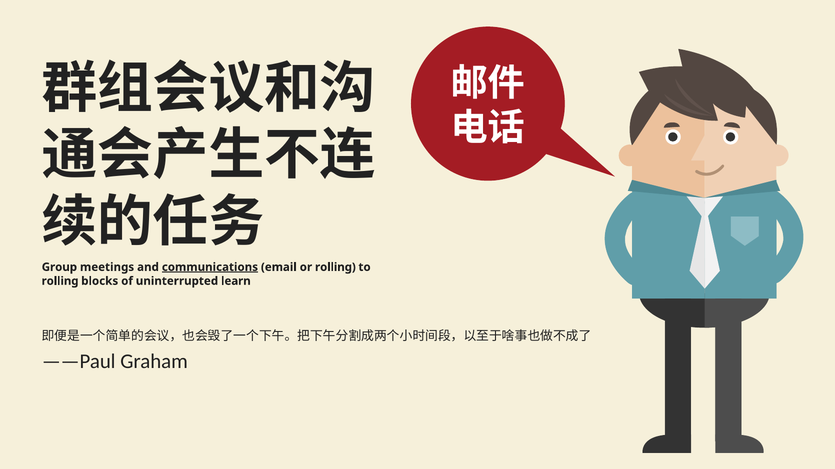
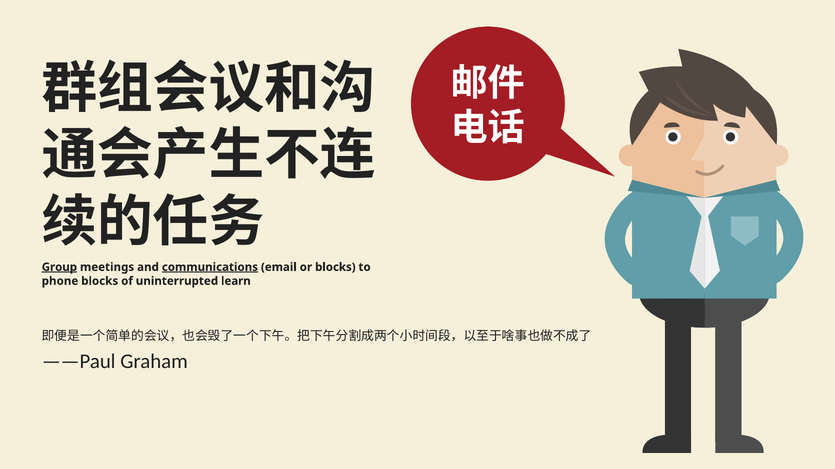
Group underline: none -> present
or rolling: rolling -> blocks
rolling at (60, 281): rolling -> phone
